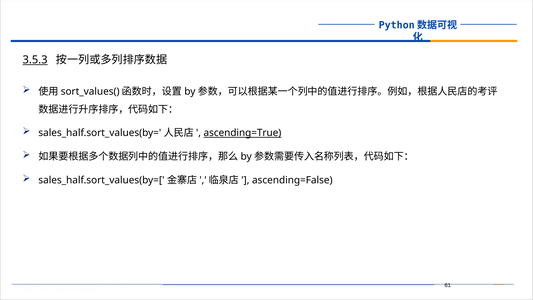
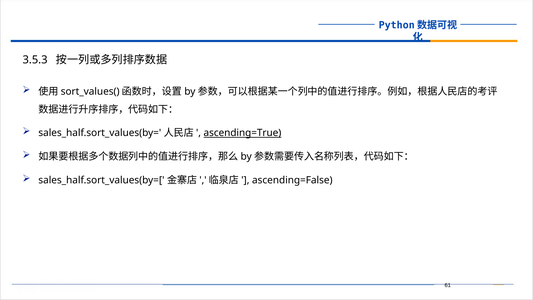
3.5.3 underline: present -> none
